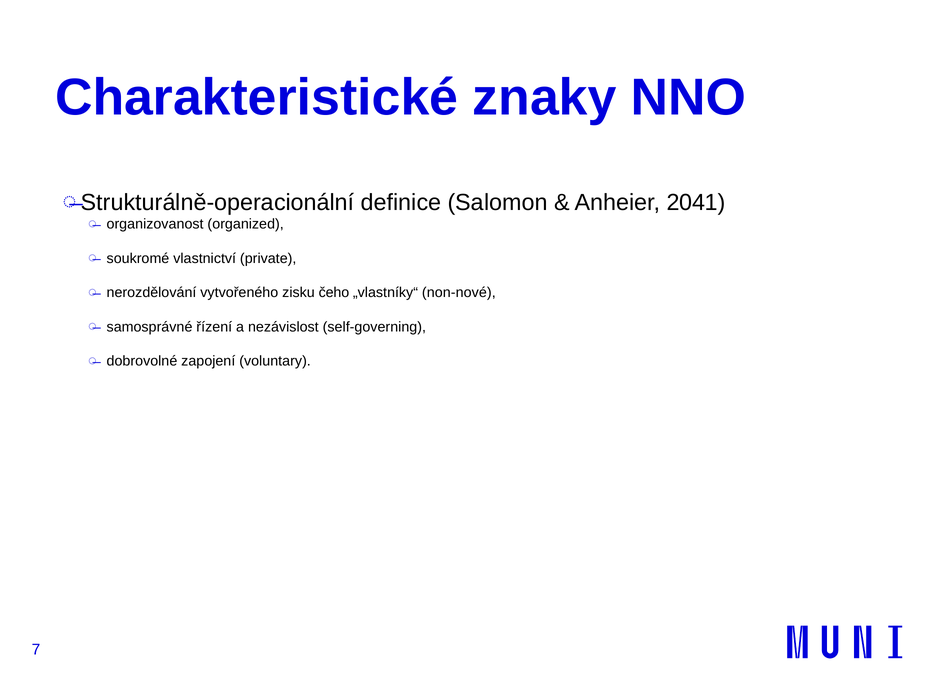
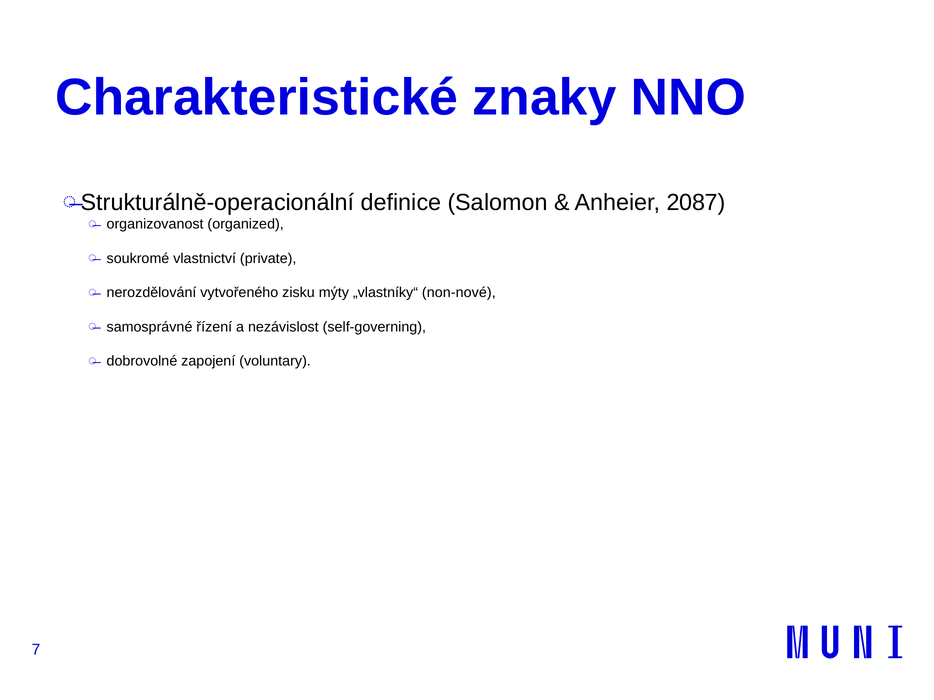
2041: 2041 -> 2087
čeho: čeho -> mýty
